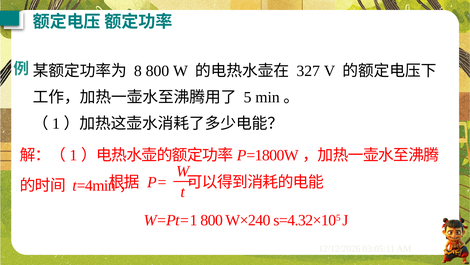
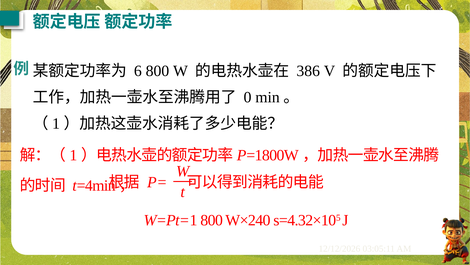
8: 8 -> 6
327: 327 -> 386
5: 5 -> 0
